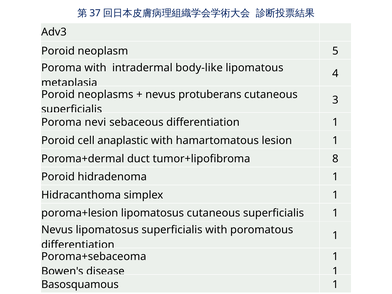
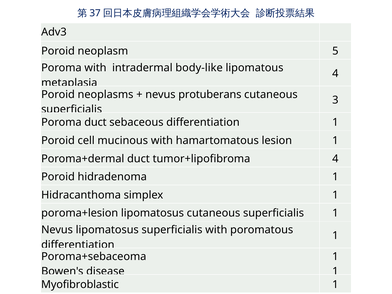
Poroma nevi: nevi -> duct
anaplastic: anaplastic -> mucinous
tumor+lipofibroma 8: 8 -> 4
Basosquamous: Basosquamous -> Myofibroblastic
